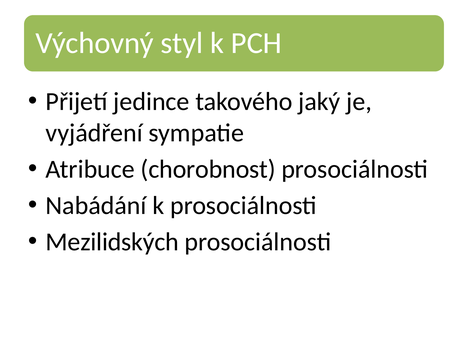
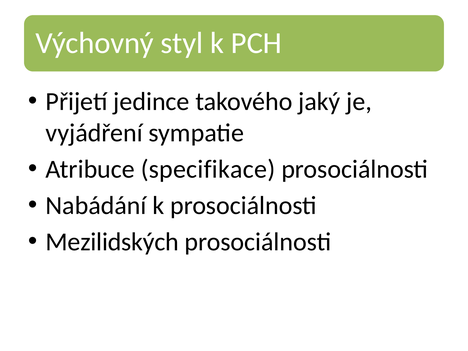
chorobnost: chorobnost -> specifikace
